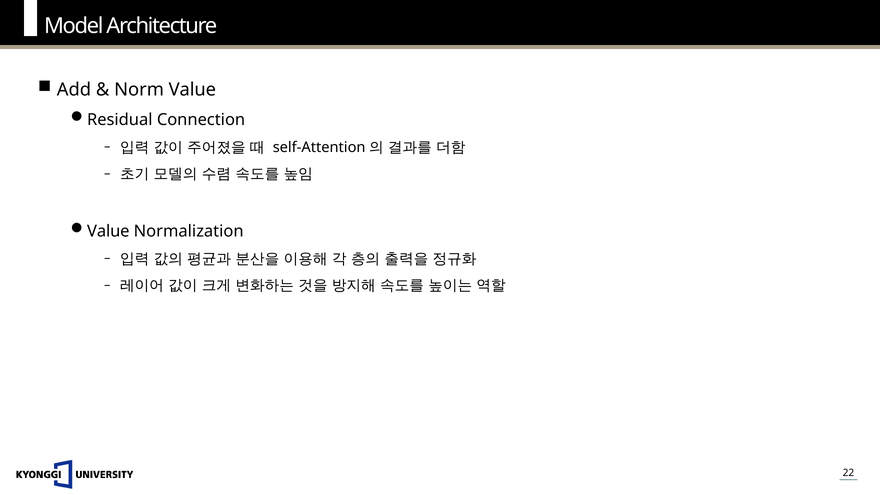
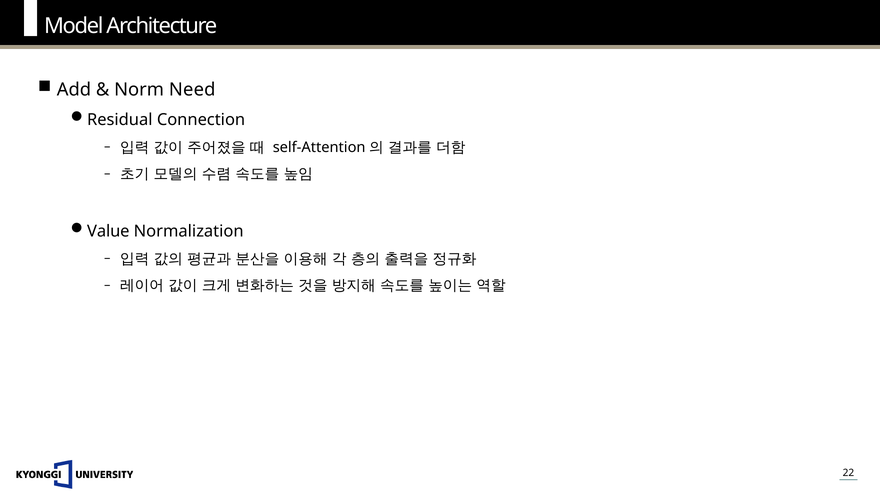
Norm Value: Value -> Need
